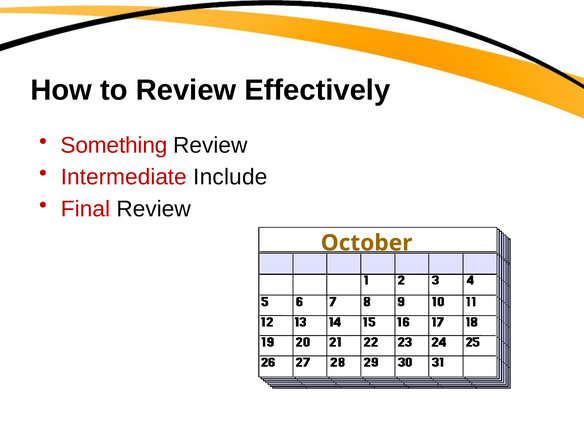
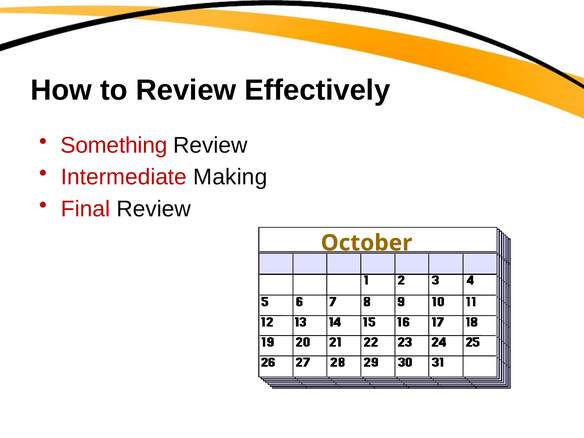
Include: Include -> Making
